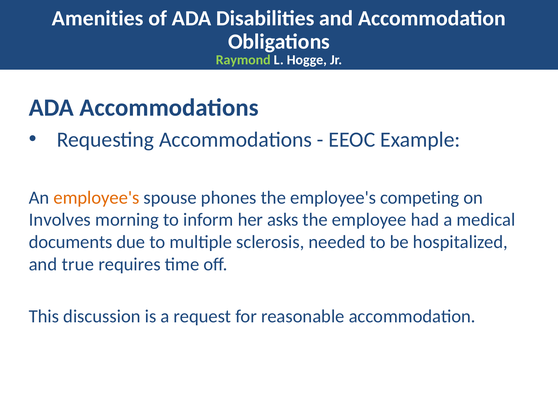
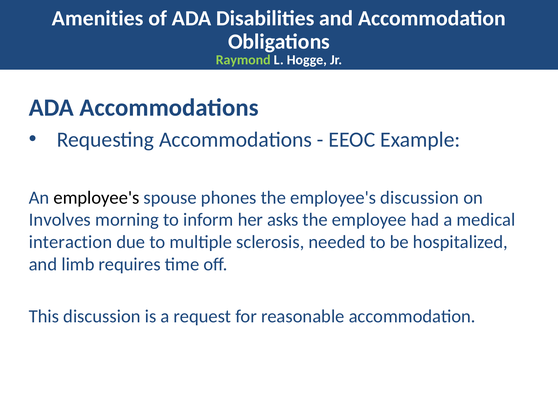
employee's at (96, 198) colour: orange -> black
employee's competing: competing -> discussion
documents: documents -> interaction
true: true -> limb
